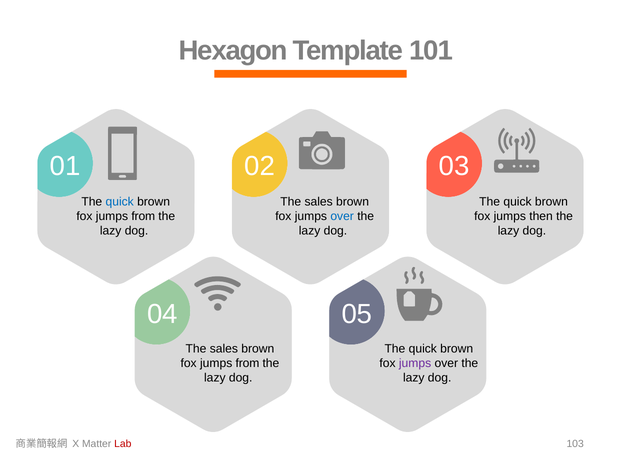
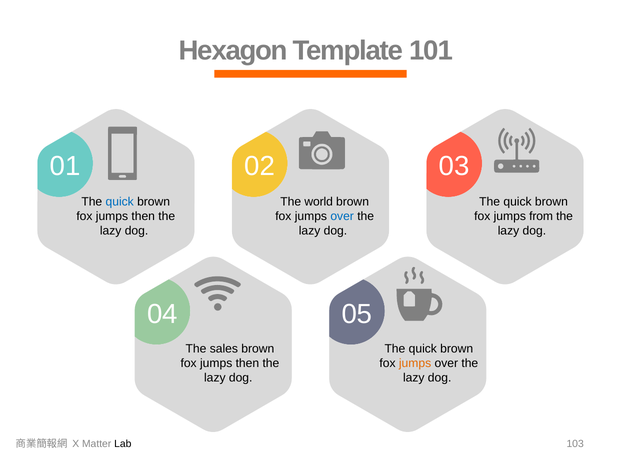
sales at (319, 202): sales -> world
from at (143, 217): from -> then
then: then -> from
from at (247, 364): from -> then
jumps at (415, 364) colour: purple -> orange
Lab colour: red -> black
